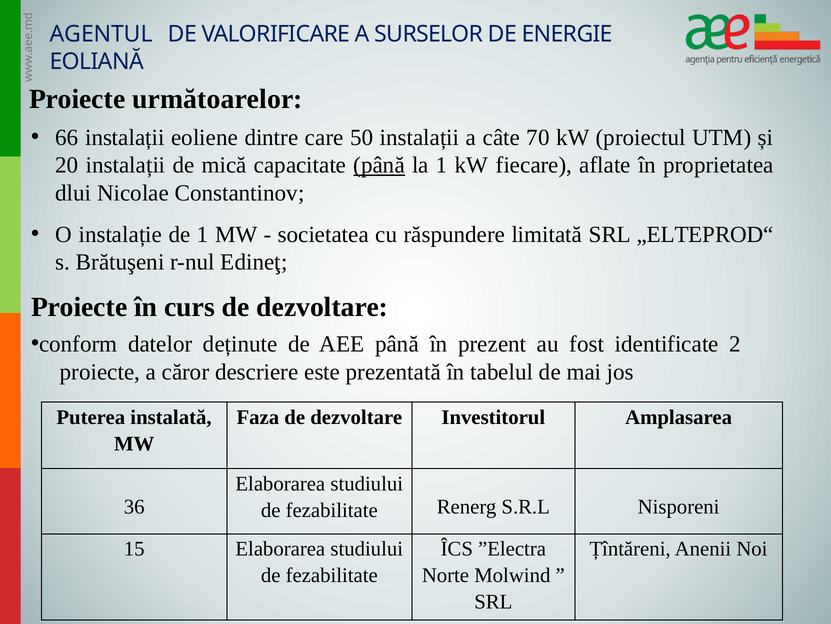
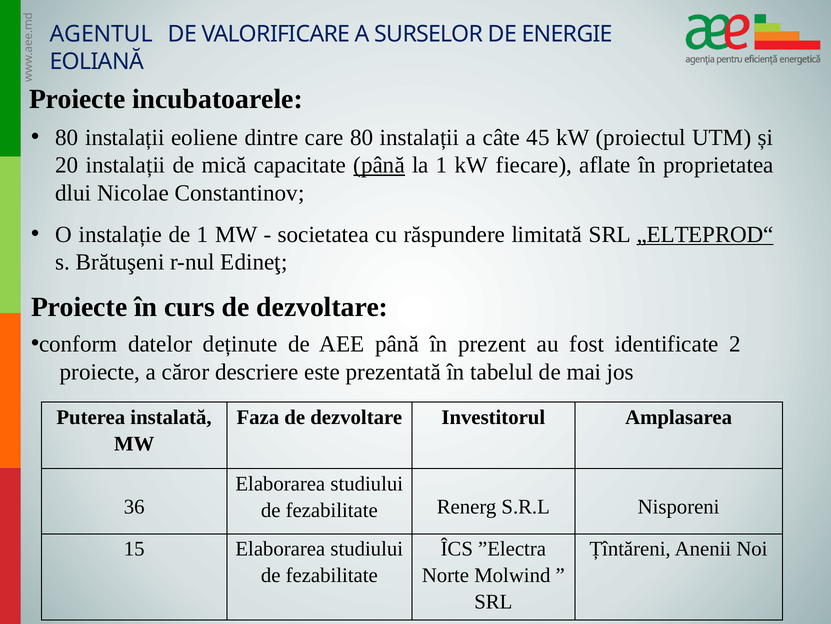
următoarelor: următoarelor -> incubatoarele
66 at (67, 137): 66 -> 80
care 50: 50 -> 80
70: 70 -> 45
„ELTEPROD“ underline: none -> present
